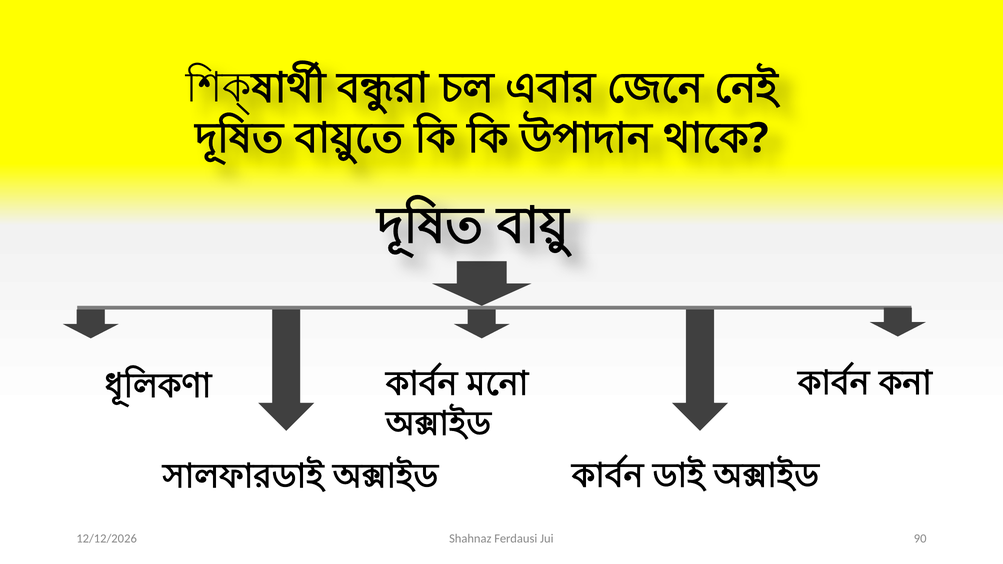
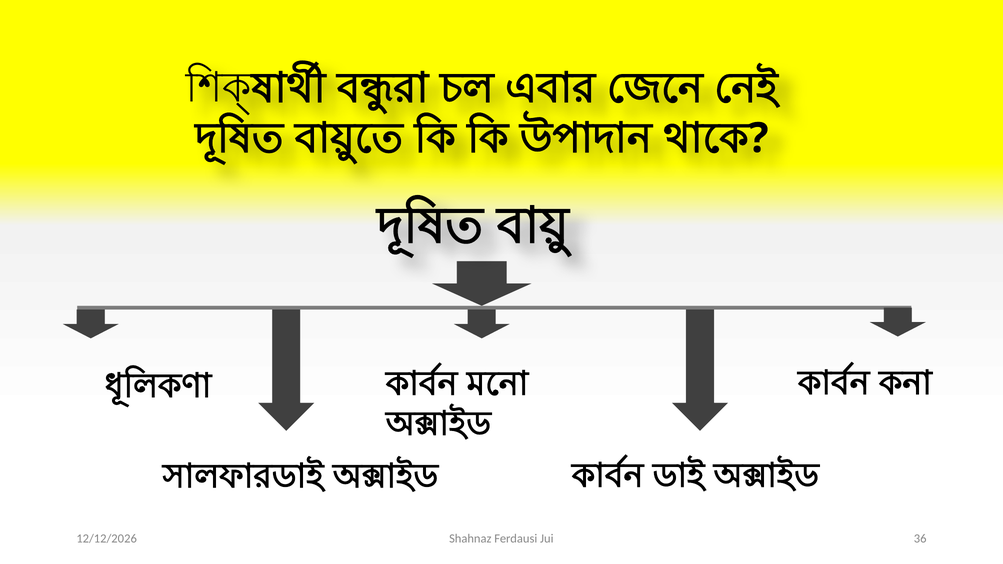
90: 90 -> 36
